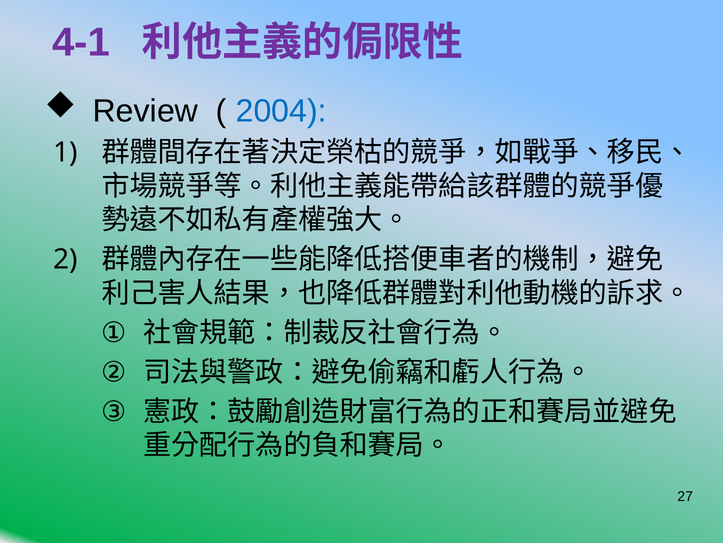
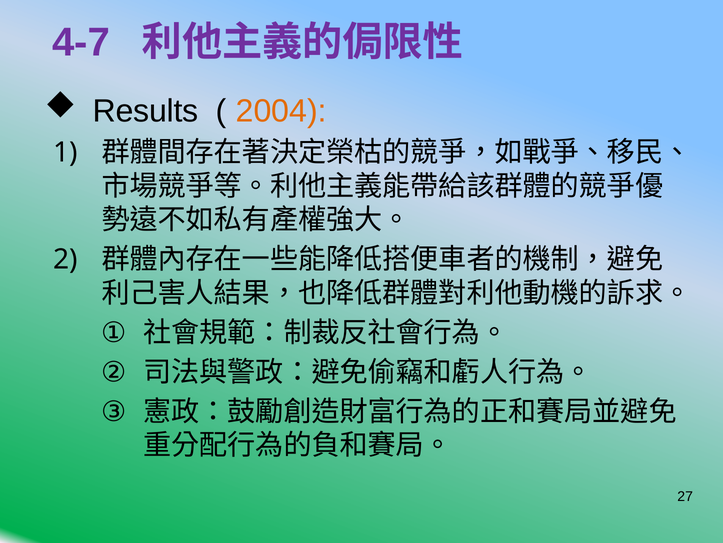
4-1: 4-1 -> 4-7
Review: Review -> Results
2004 colour: blue -> orange
